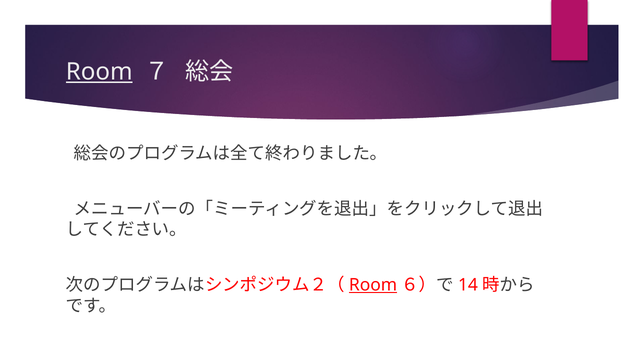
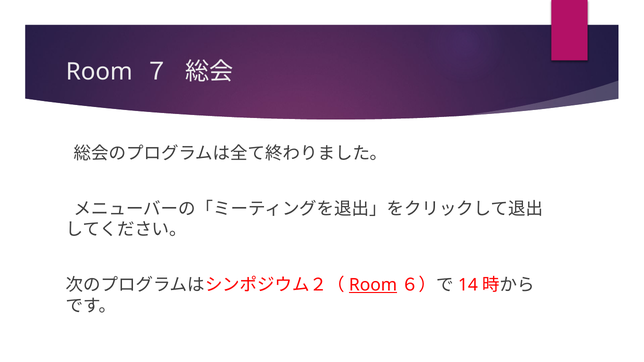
Room at (99, 72) underline: present -> none
